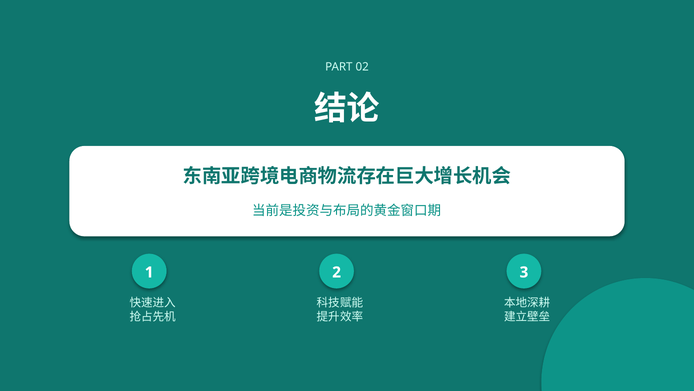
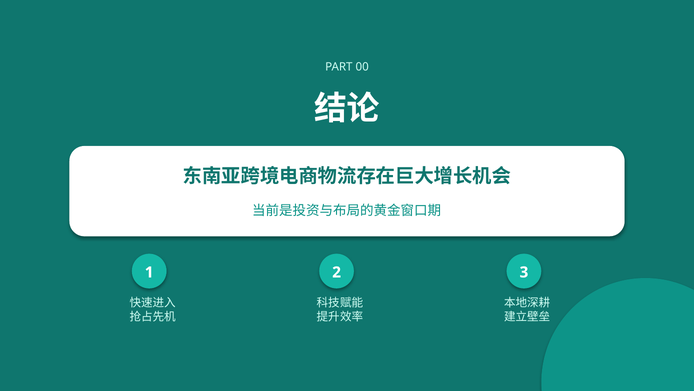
02: 02 -> 00
